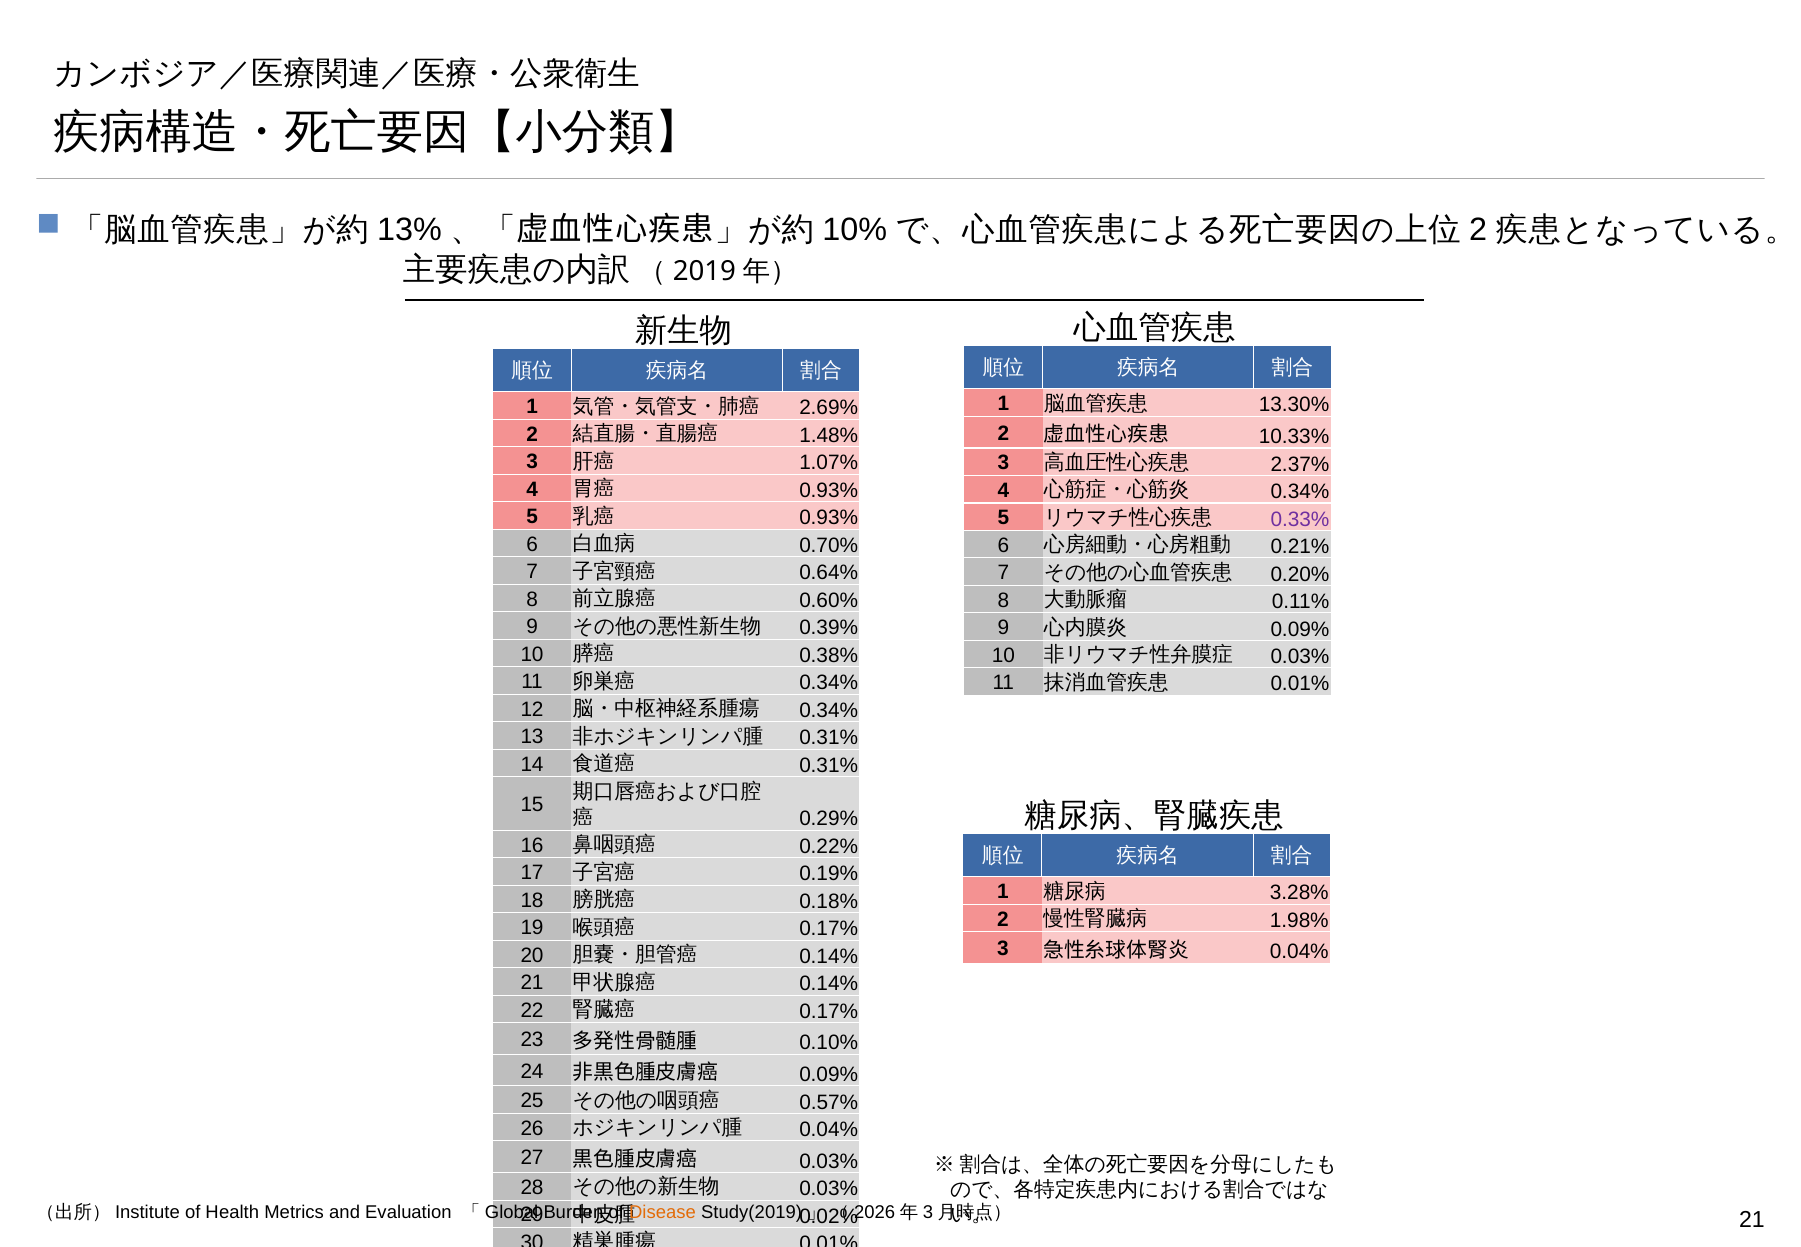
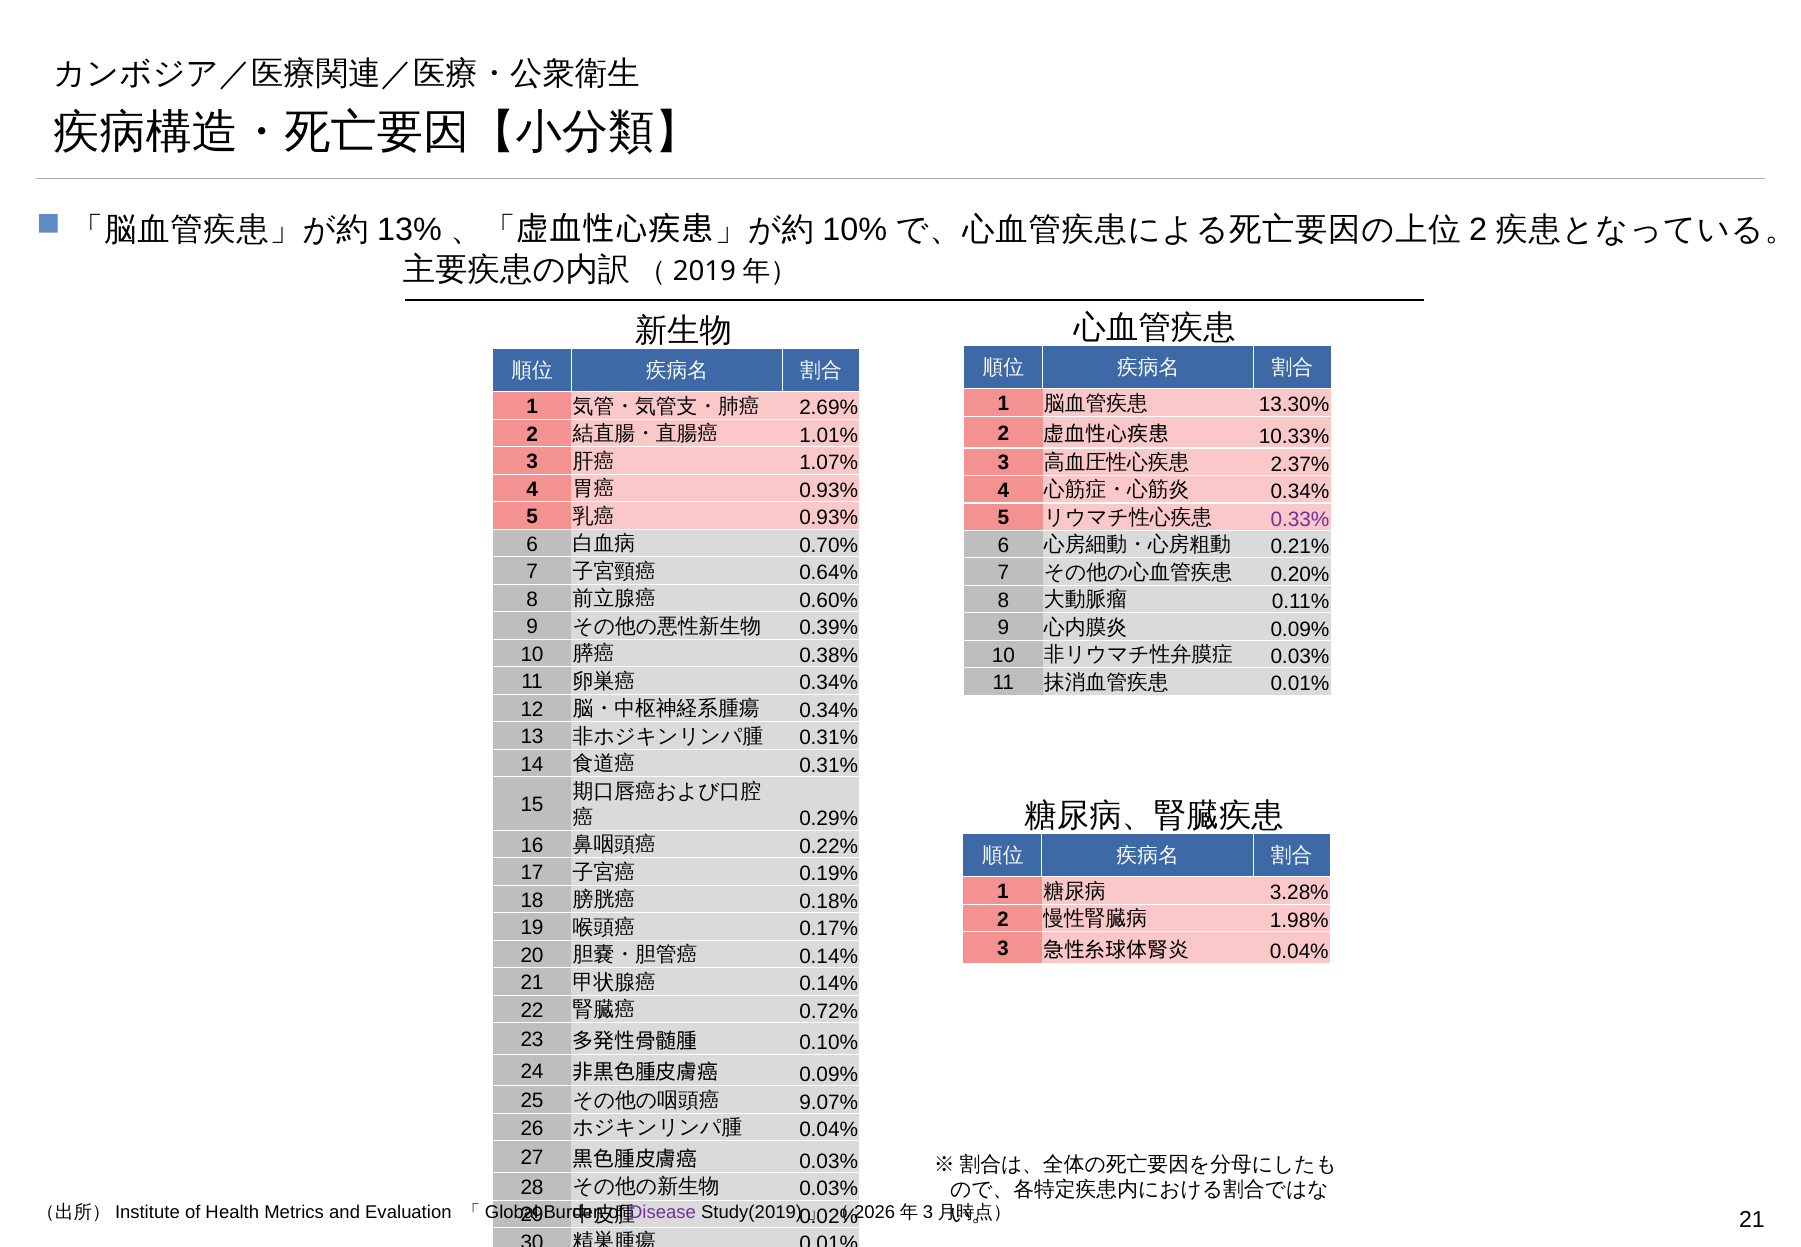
1.48%: 1.48% -> 1.01%
0.17% at (829, 1011): 0.17% -> 0.72%
0.57%: 0.57% -> 9.07%
Disease colour: orange -> purple
